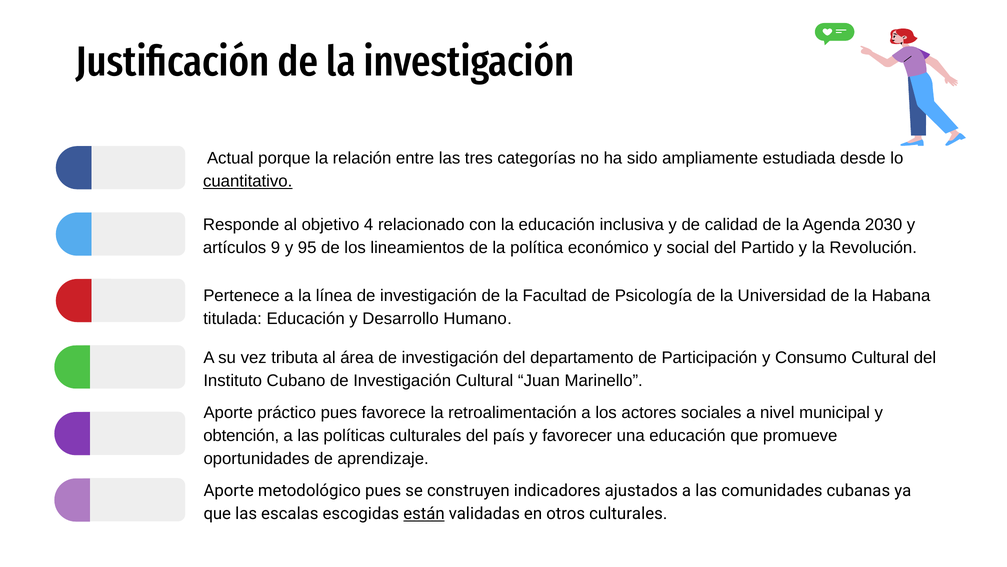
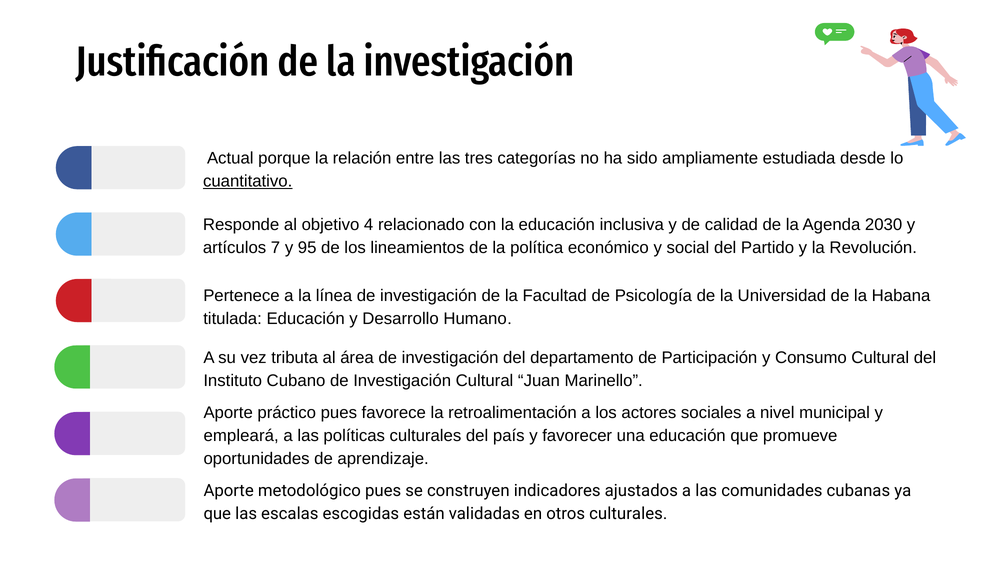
9: 9 -> 7
obtención: obtención -> empleará
están underline: present -> none
